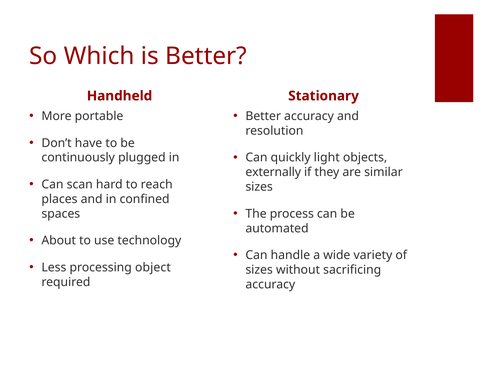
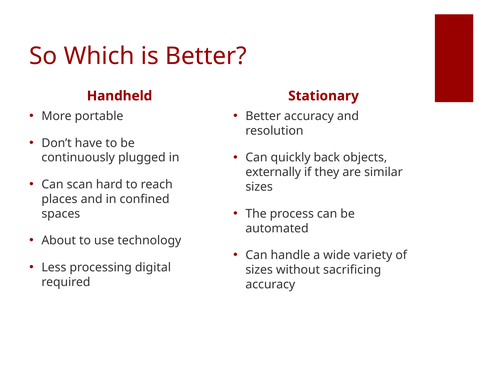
light: light -> back
object: object -> digital
